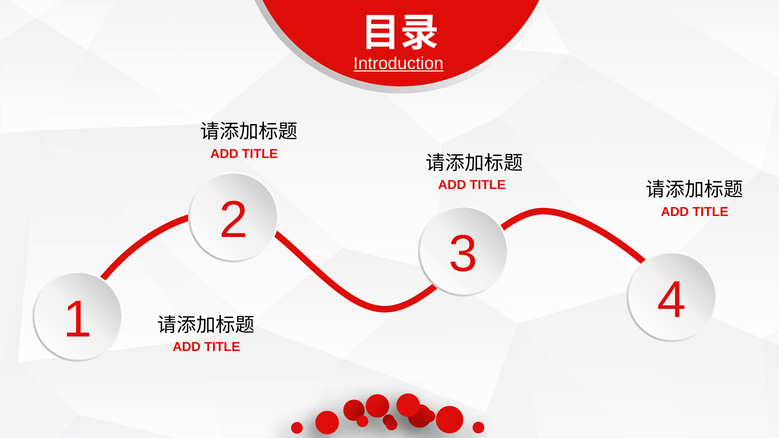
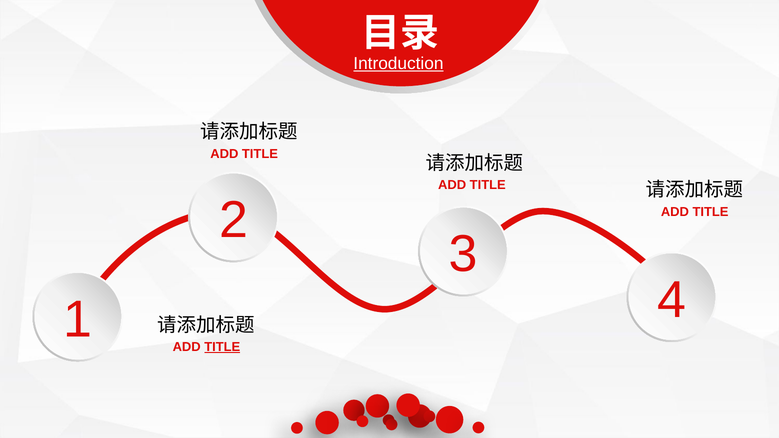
TITLE at (222, 347) underline: none -> present
